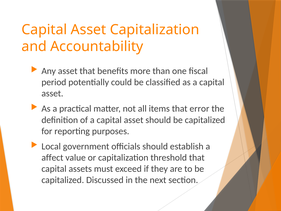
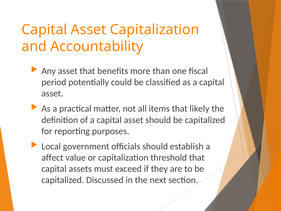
error: error -> likely
